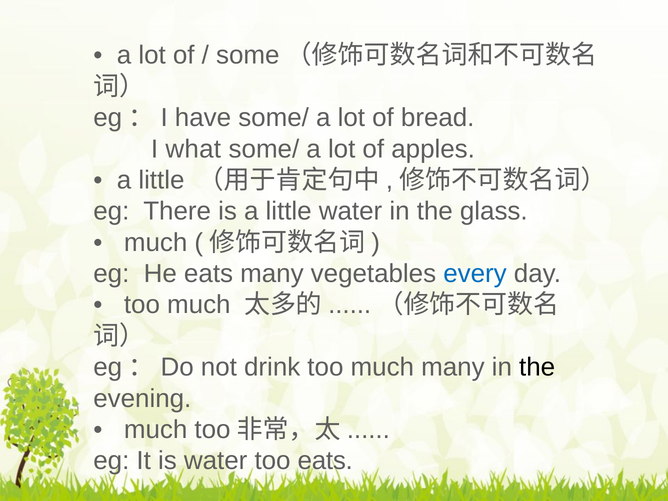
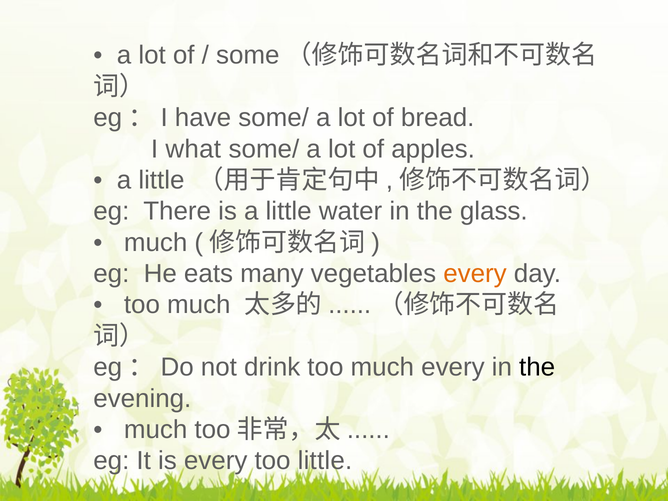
every at (475, 274) colour: blue -> orange
much many: many -> every
is water: water -> every
too eats: eats -> little
